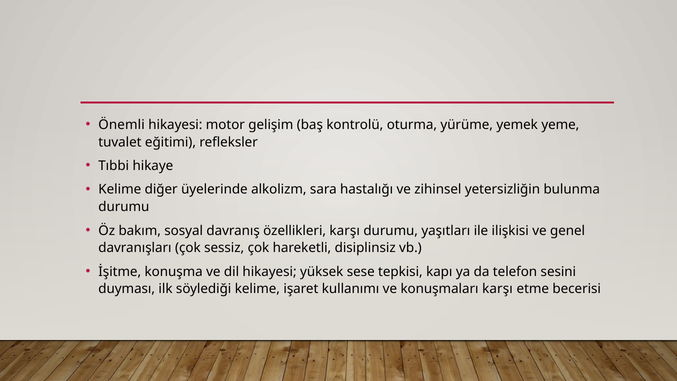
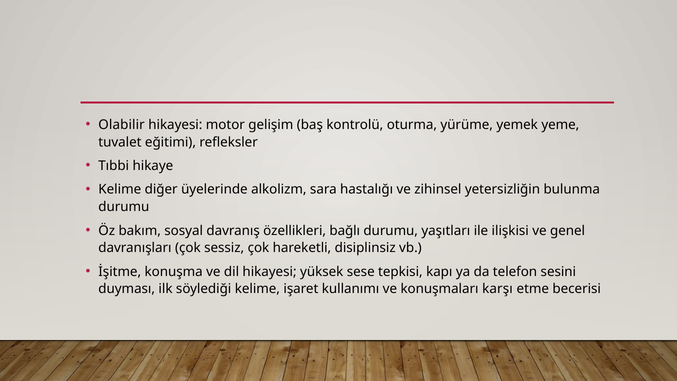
Önemli: Önemli -> Olabilir
özellikleri karşı: karşı -> bağlı
